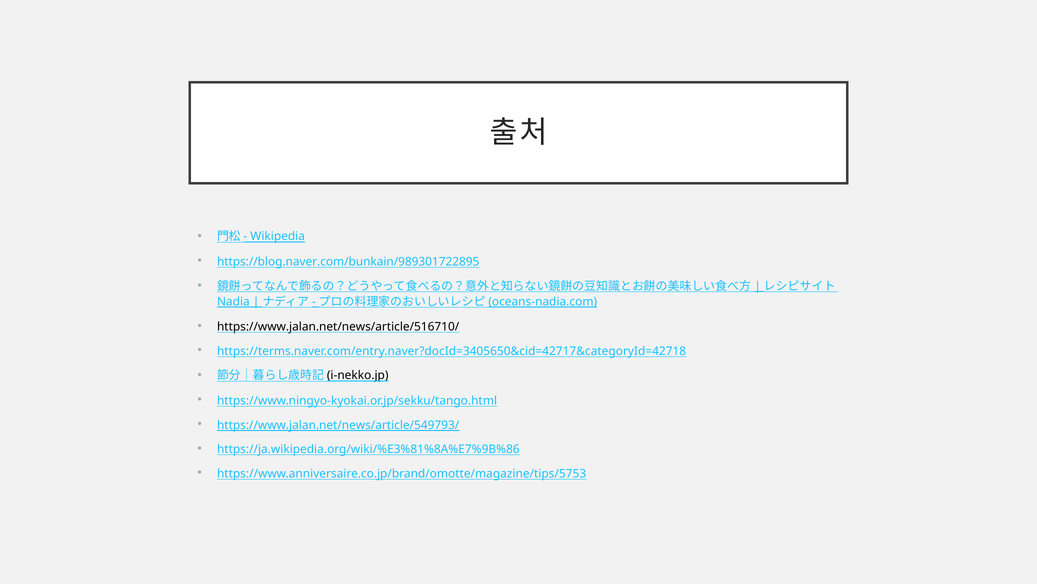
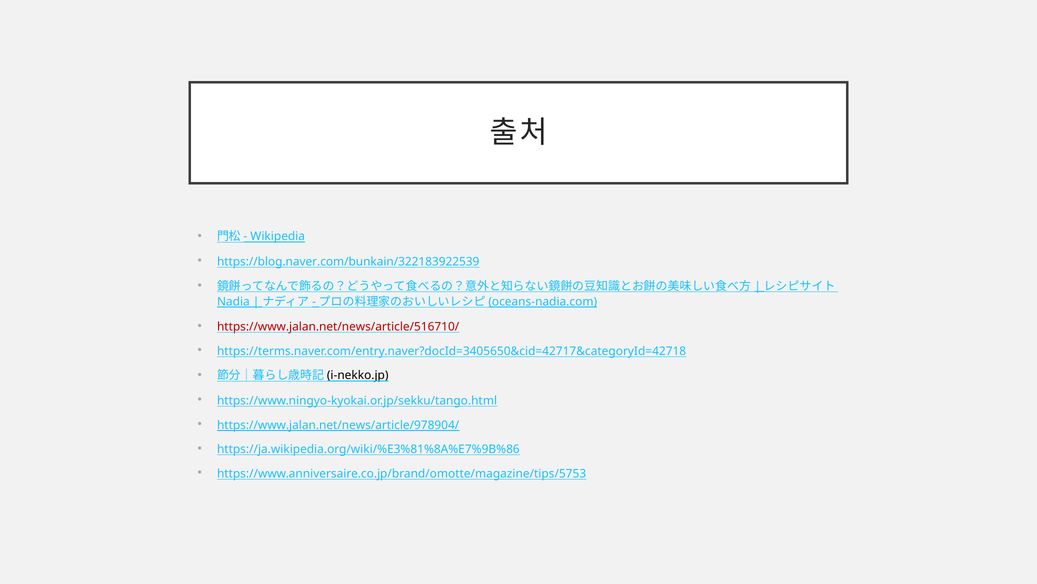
https://blog.naver.com/bunkain/989301722895: https://blog.naver.com/bunkain/989301722895 -> https://blog.naver.com/bunkain/322183922539
https://www.jalan.net/news/article/516710/ colour: black -> red
https://www.jalan.net/news/article/549793/: https://www.jalan.net/news/article/549793/ -> https://www.jalan.net/news/article/978904/
